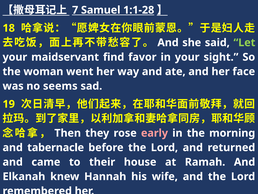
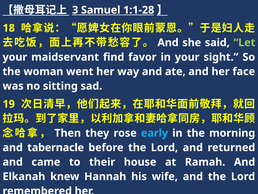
7: 7 -> 3
seems: seems -> sitting
early colour: pink -> light blue
